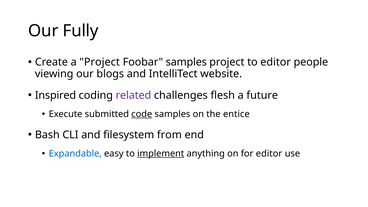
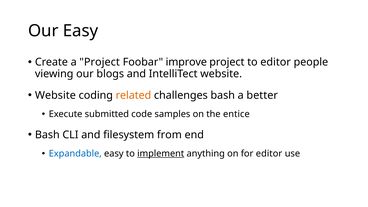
Our Fully: Fully -> Easy
Foobar samples: samples -> improve
Inspired at (55, 95): Inspired -> Website
related colour: purple -> orange
challenges flesh: flesh -> bash
future: future -> better
code underline: present -> none
